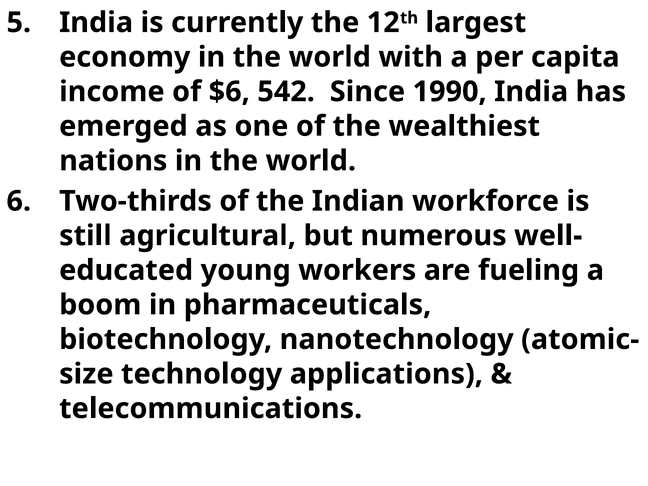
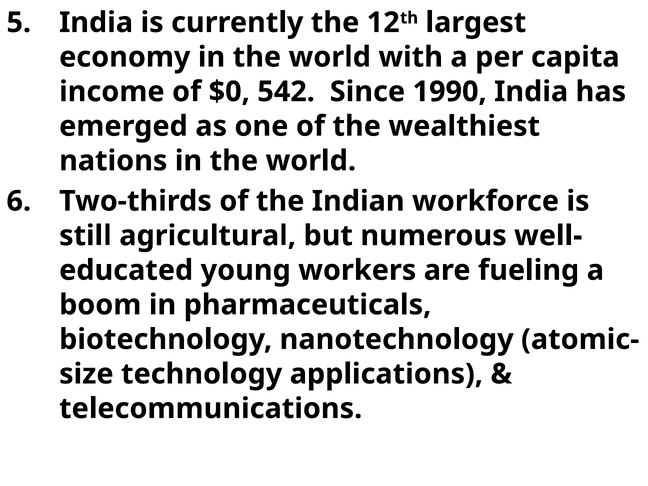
$6: $6 -> $0
